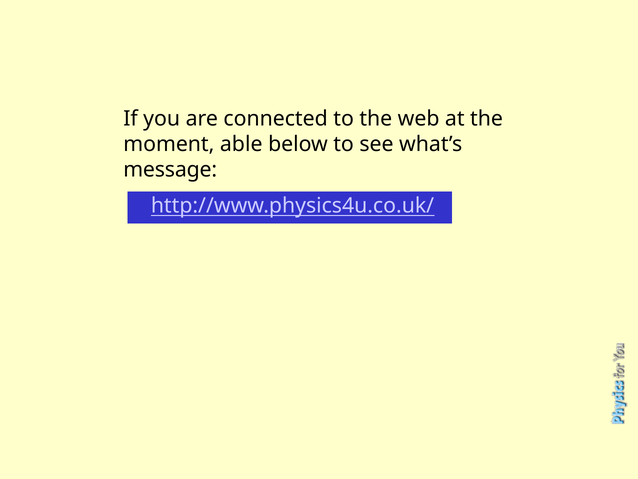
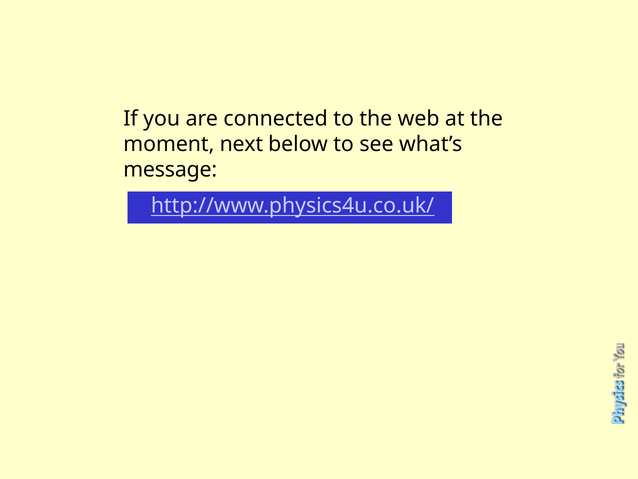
able: able -> next
